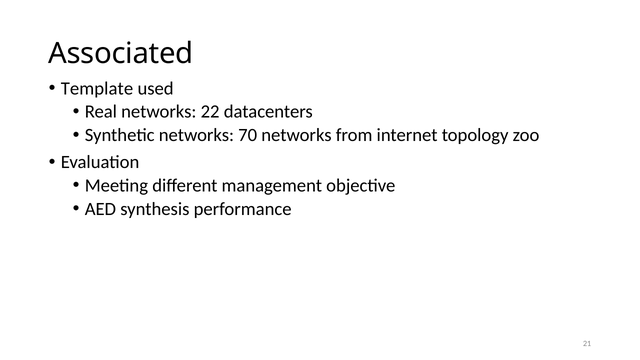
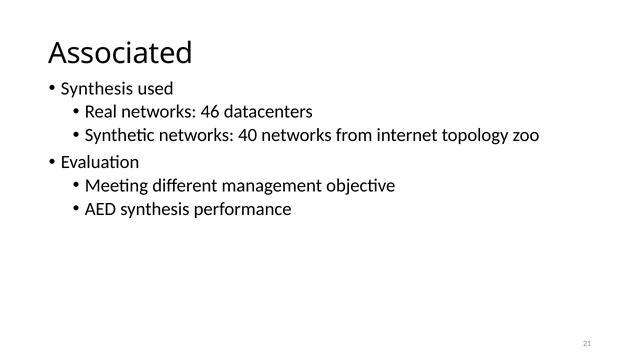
Template at (97, 88): Template -> Synthesis
22: 22 -> 46
70: 70 -> 40
